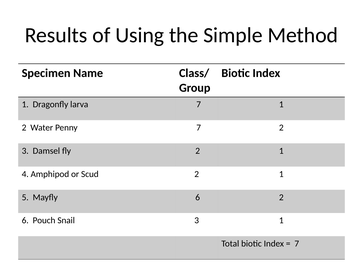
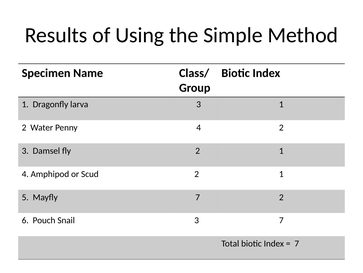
larva 7: 7 -> 3
Penny 7: 7 -> 4
Mayfly 6: 6 -> 7
3 1: 1 -> 7
